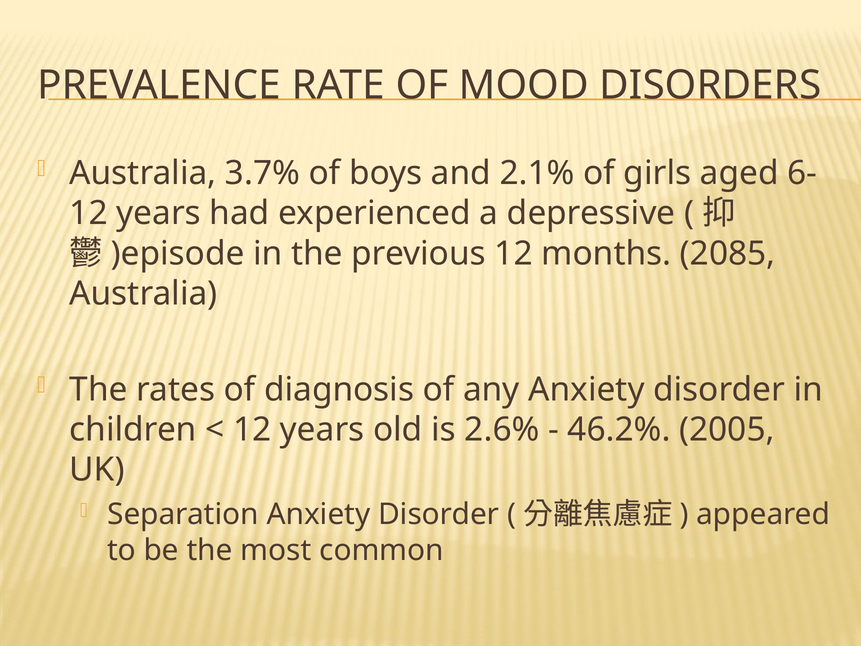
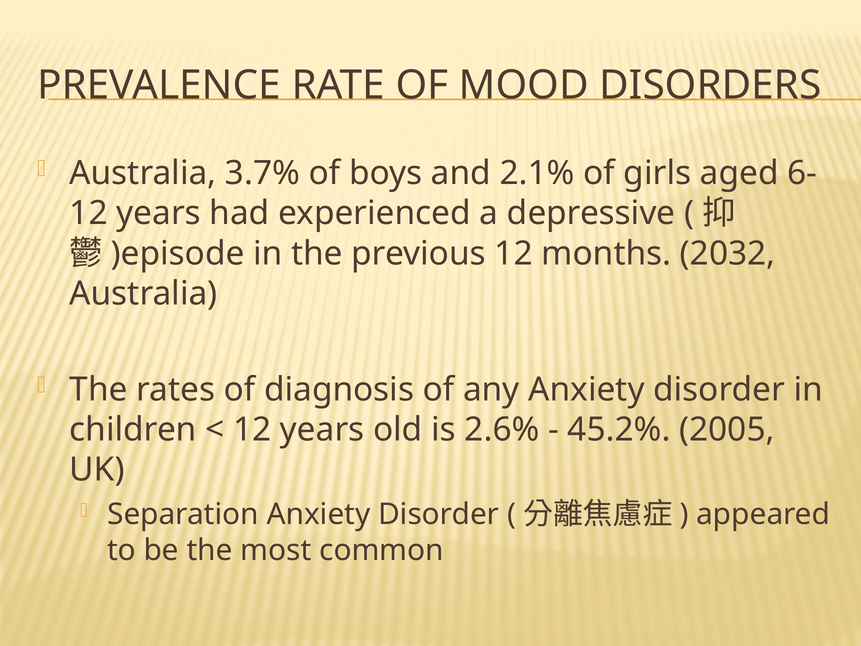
2085: 2085 -> 2032
46.2%: 46.2% -> 45.2%
